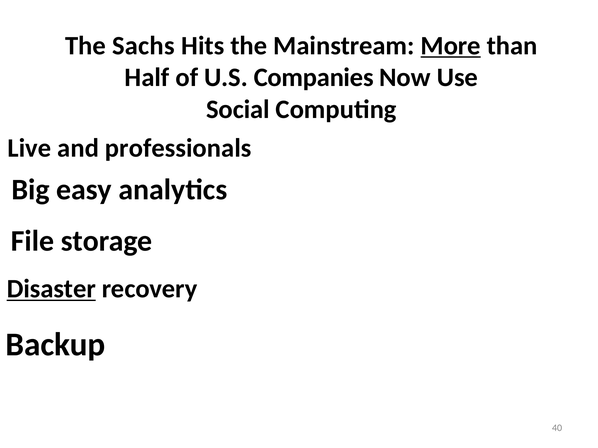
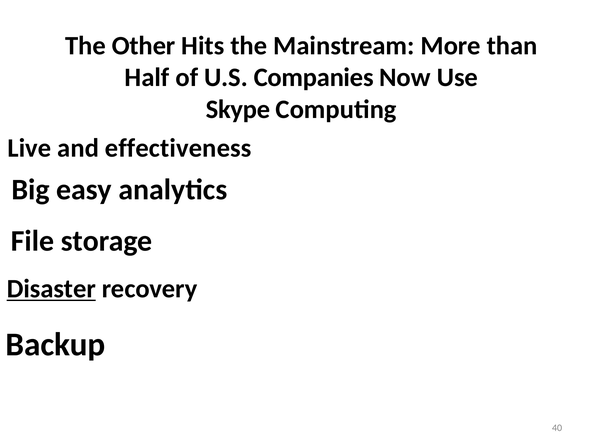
Sachs: Sachs -> Other
More underline: present -> none
Social: Social -> Skype
professionals: professionals -> effectiveness
